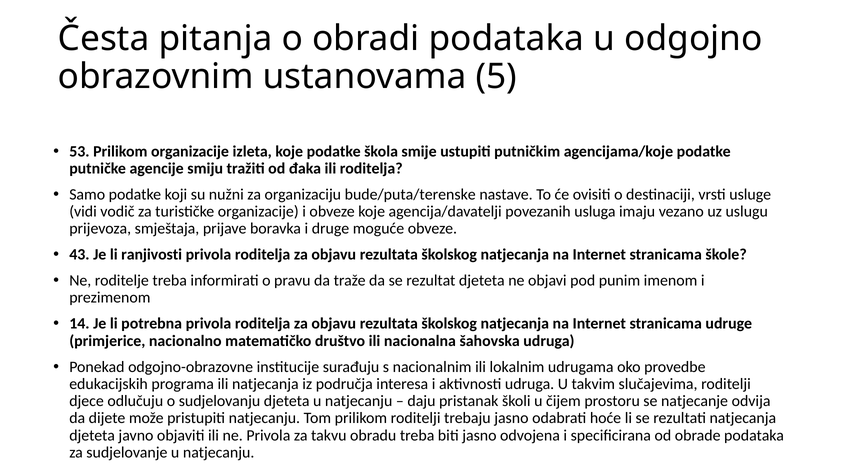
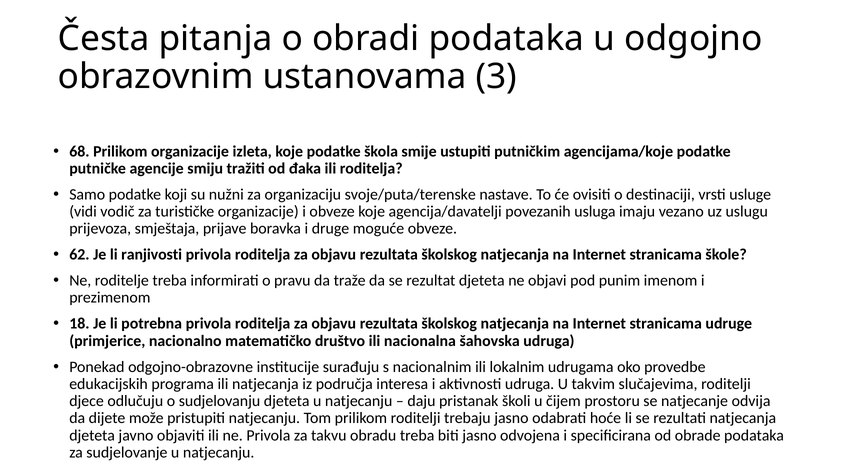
5: 5 -> 3
53: 53 -> 68
bude/puta/terenske: bude/puta/terenske -> svoje/puta/terenske
43: 43 -> 62
14: 14 -> 18
